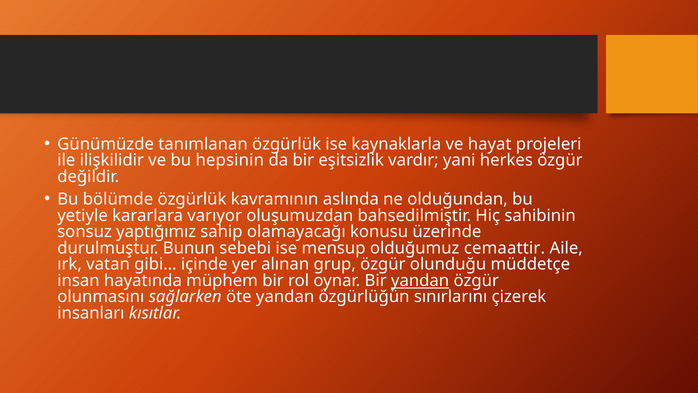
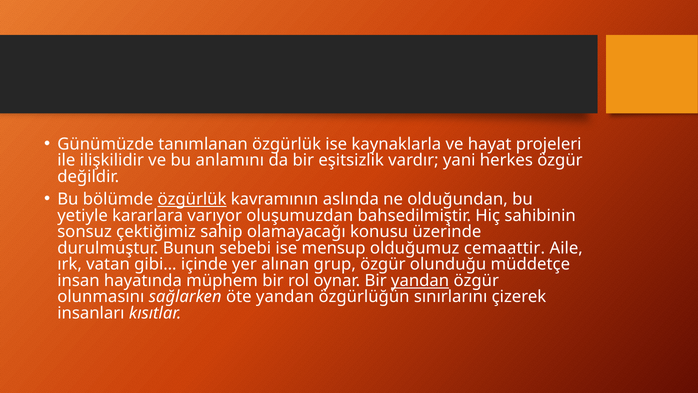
hepsinin: hepsinin -> anlamını
özgürlük at (192, 199) underline: none -> present
yaptığımız: yaptığımız -> çektiğimiz
